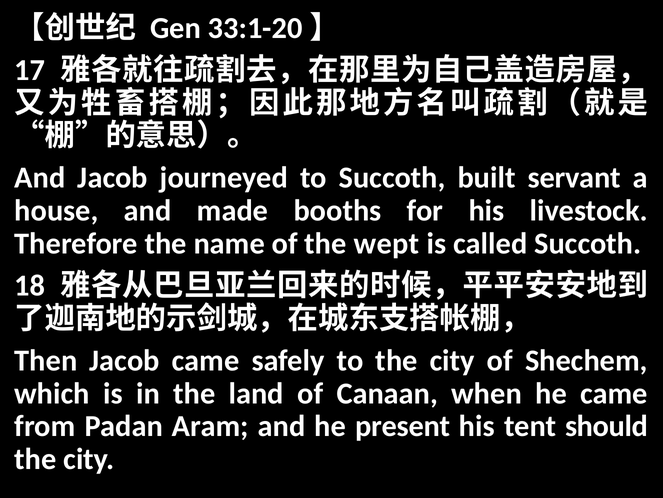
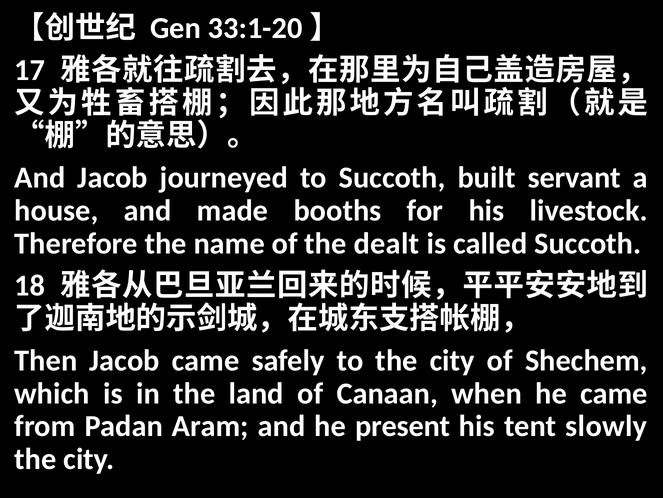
wept: wept -> dealt
should: should -> slowly
